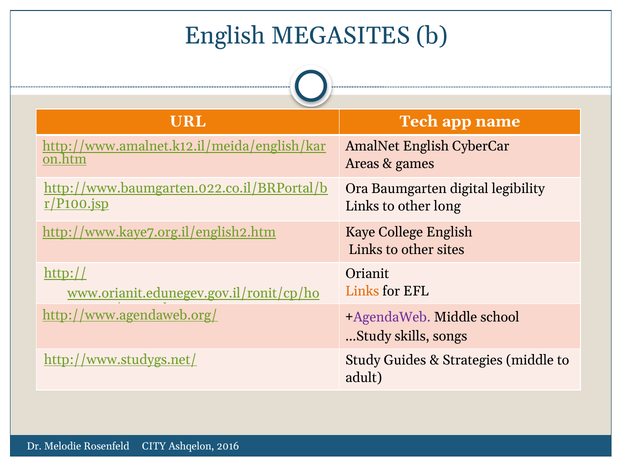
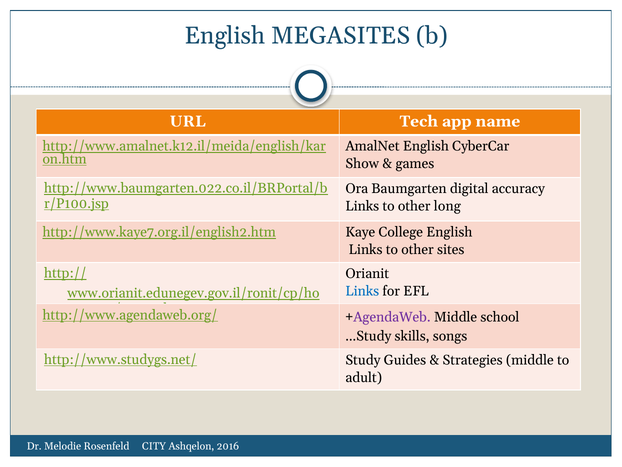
Areas: Areas -> Show
legibility: legibility -> accuracy
Links at (362, 291) colour: orange -> blue
